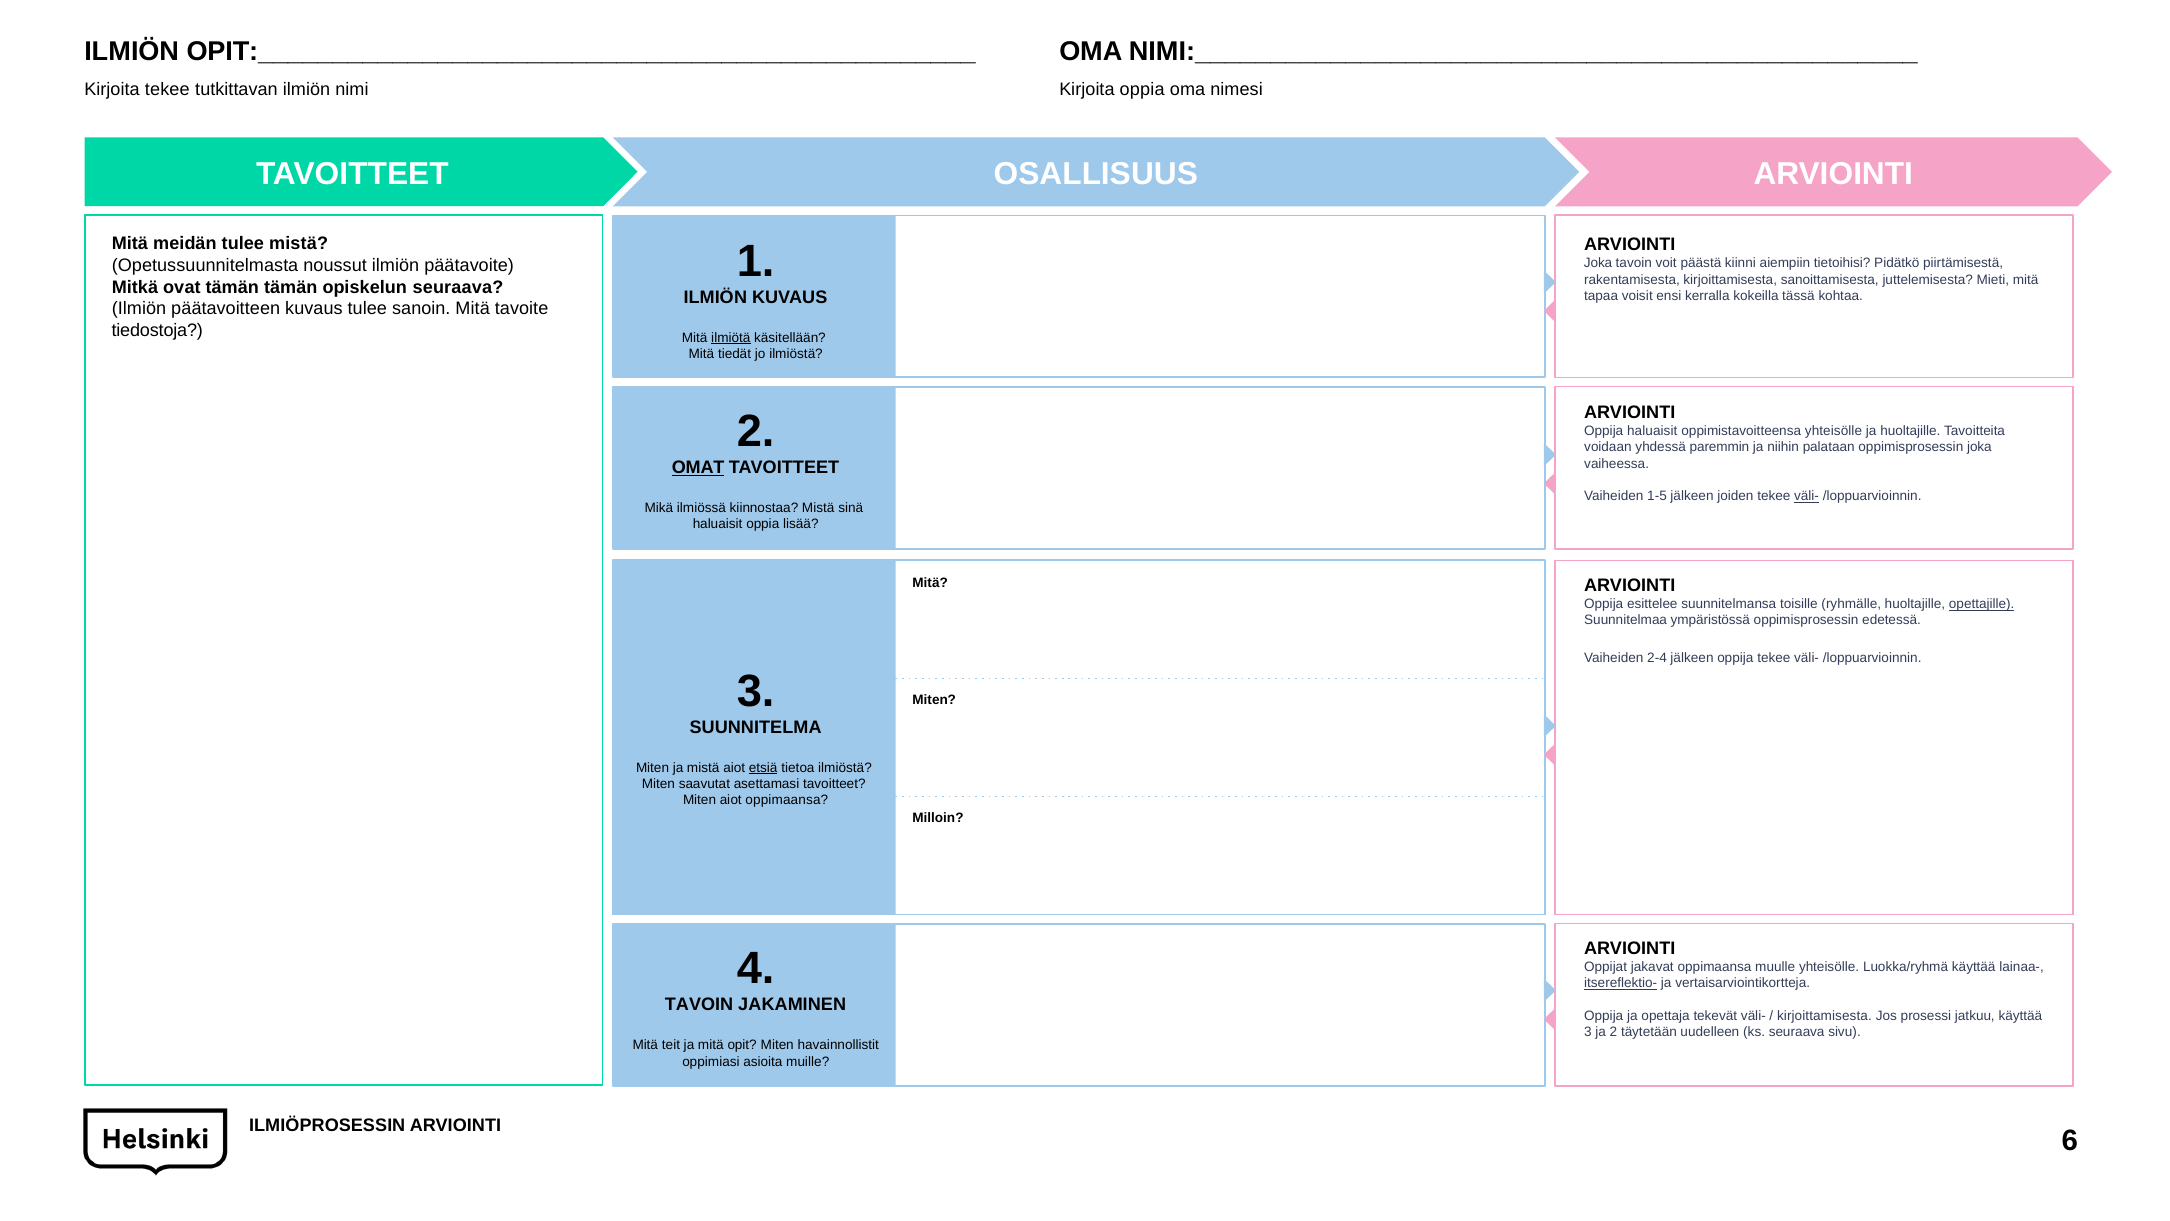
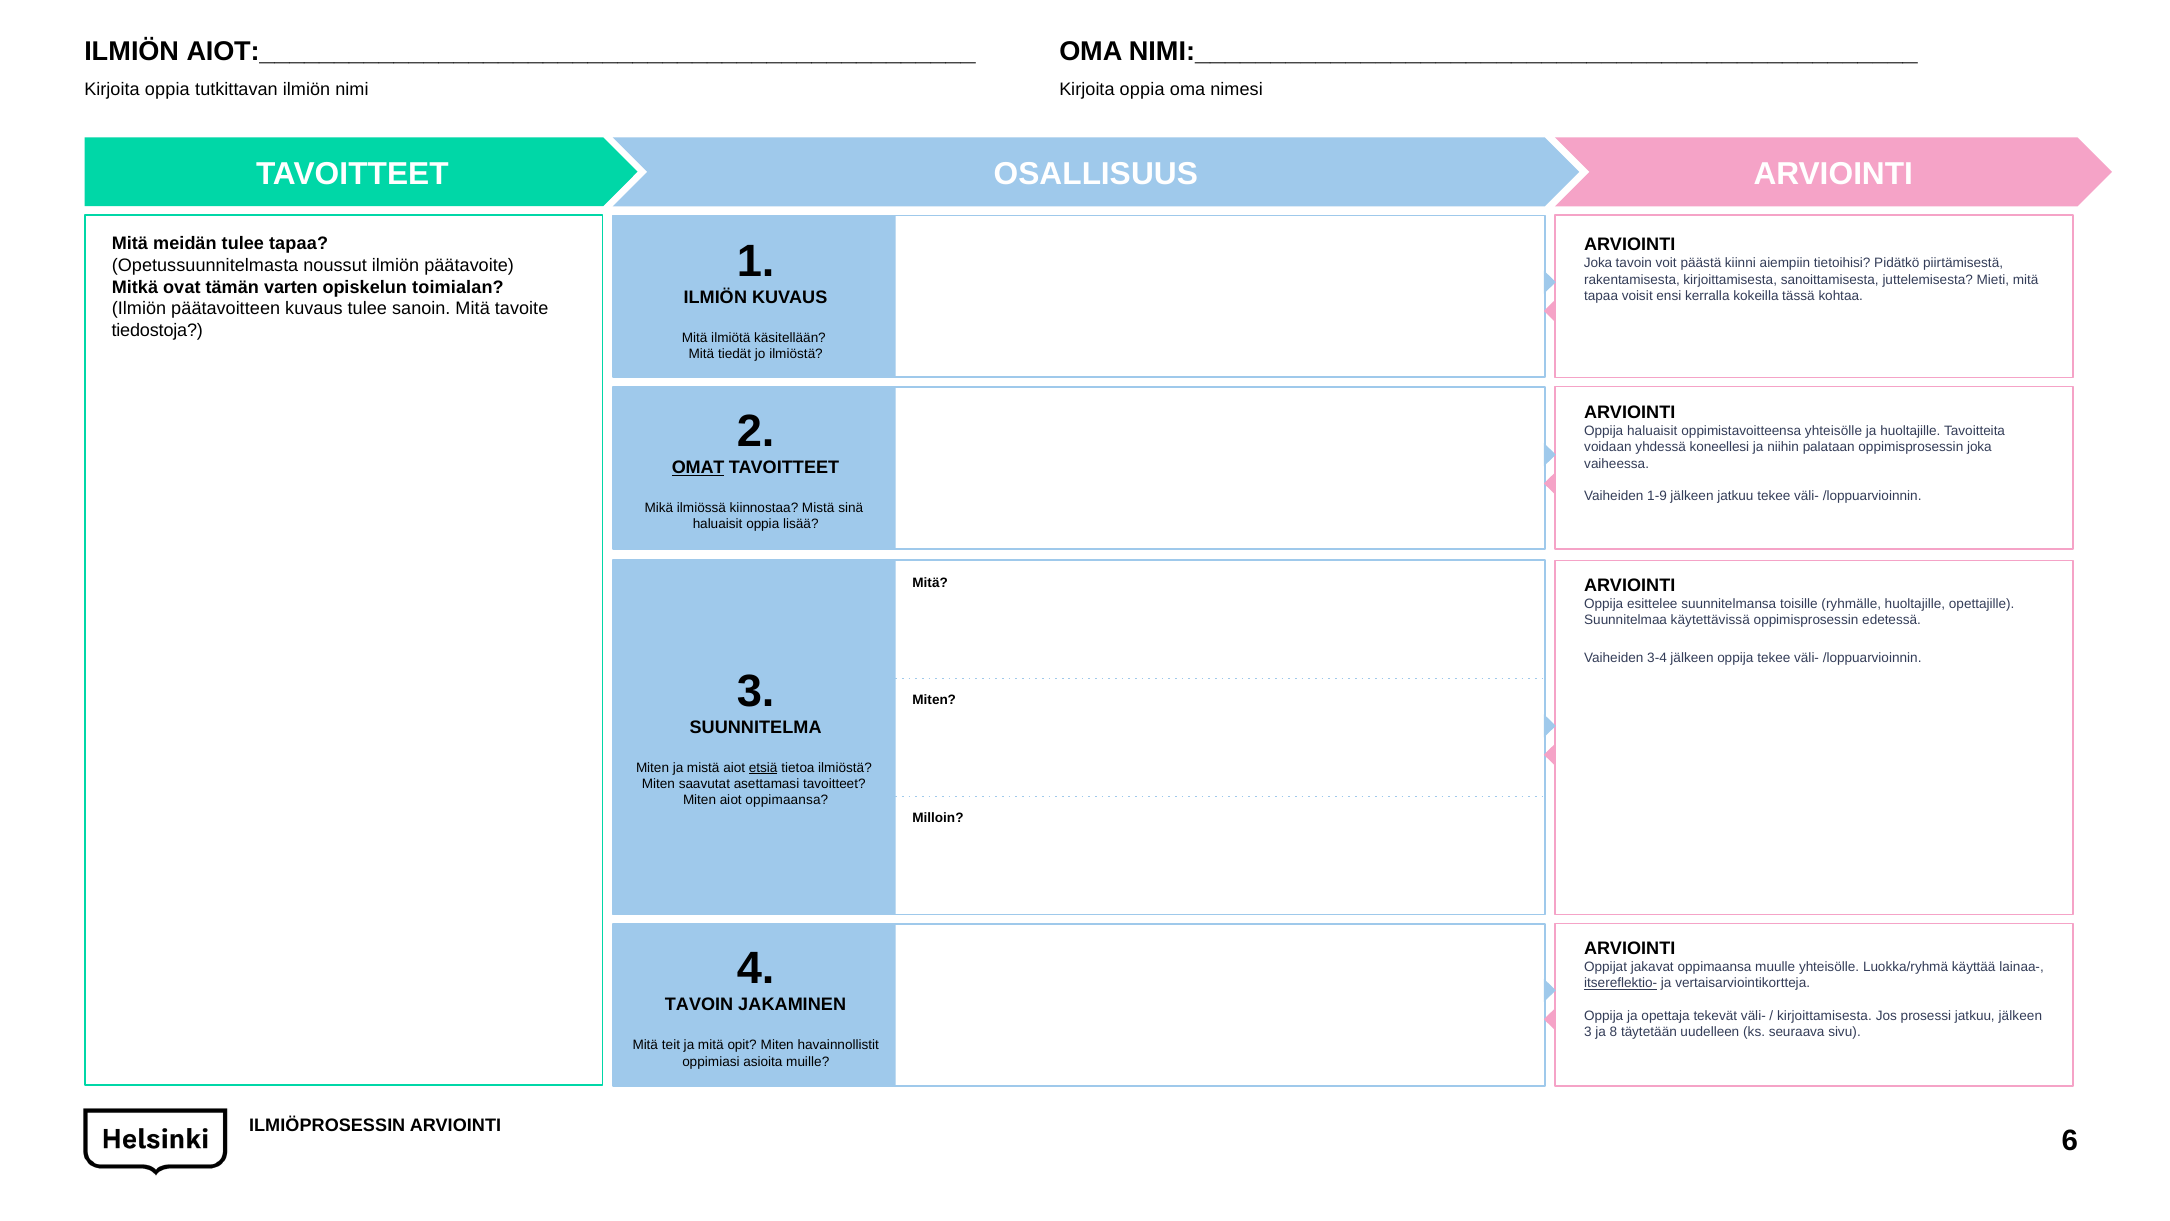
OPIT:________________________________________________: OPIT:________________________________________________ -> AIOT:________________________________________________
tekee at (167, 90): tekee -> oppia
tulee mistä: mistä -> tapaa
tämän tämän: tämän -> varten
opiskelun seuraava: seuraava -> toimialan
ilmiötä underline: present -> none
paremmin: paremmin -> koneellesi
1-5: 1-5 -> 1-9
jälkeen joiden: joiden -> jatkuu
väli- at (1807, 496) underline: present -> none
opettajille underline: present -> none
ympäristössä: ympäristössä -> käytettävissä
2-4: 2-4 -> 3-4
jatkuu käyttää: käyttää -> jälkeen
ja 2: 2 -> 8
